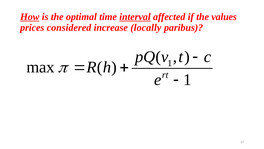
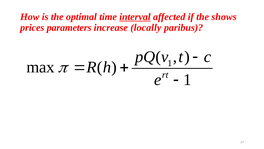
How underline: present -> none
values: values -> shows
considered: considered -> parameters
